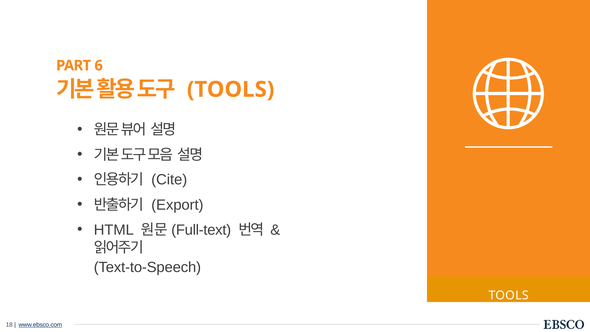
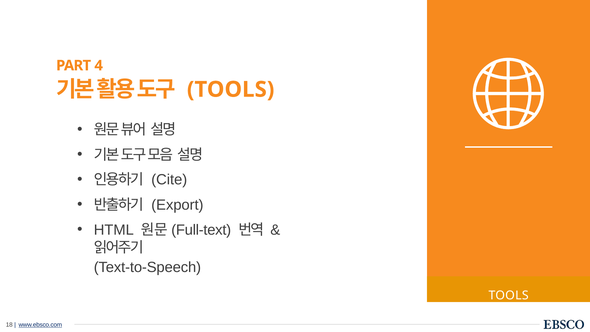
6: 6 -> 4
